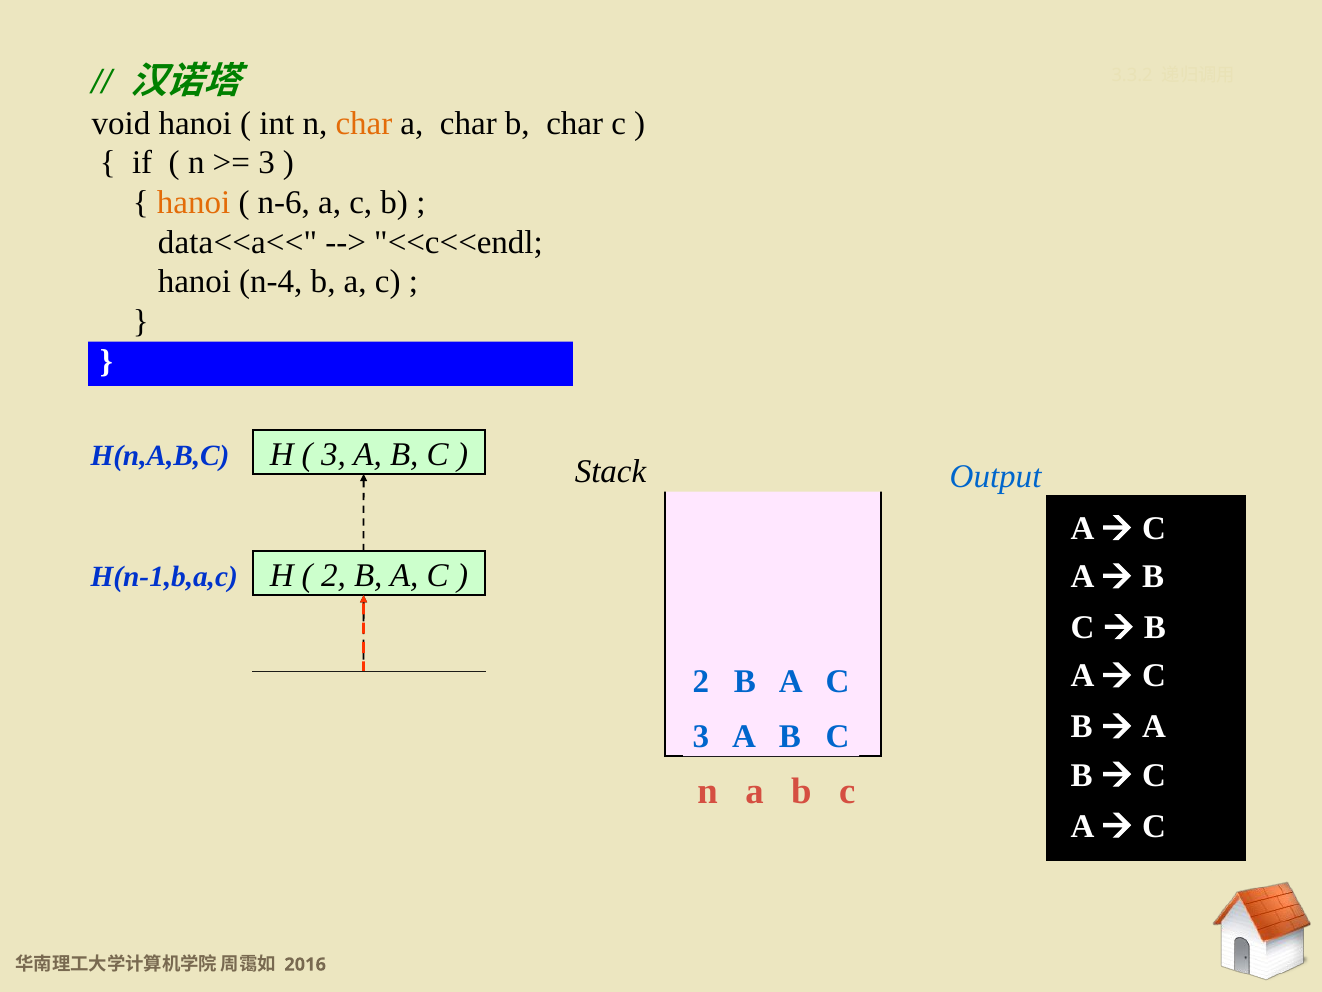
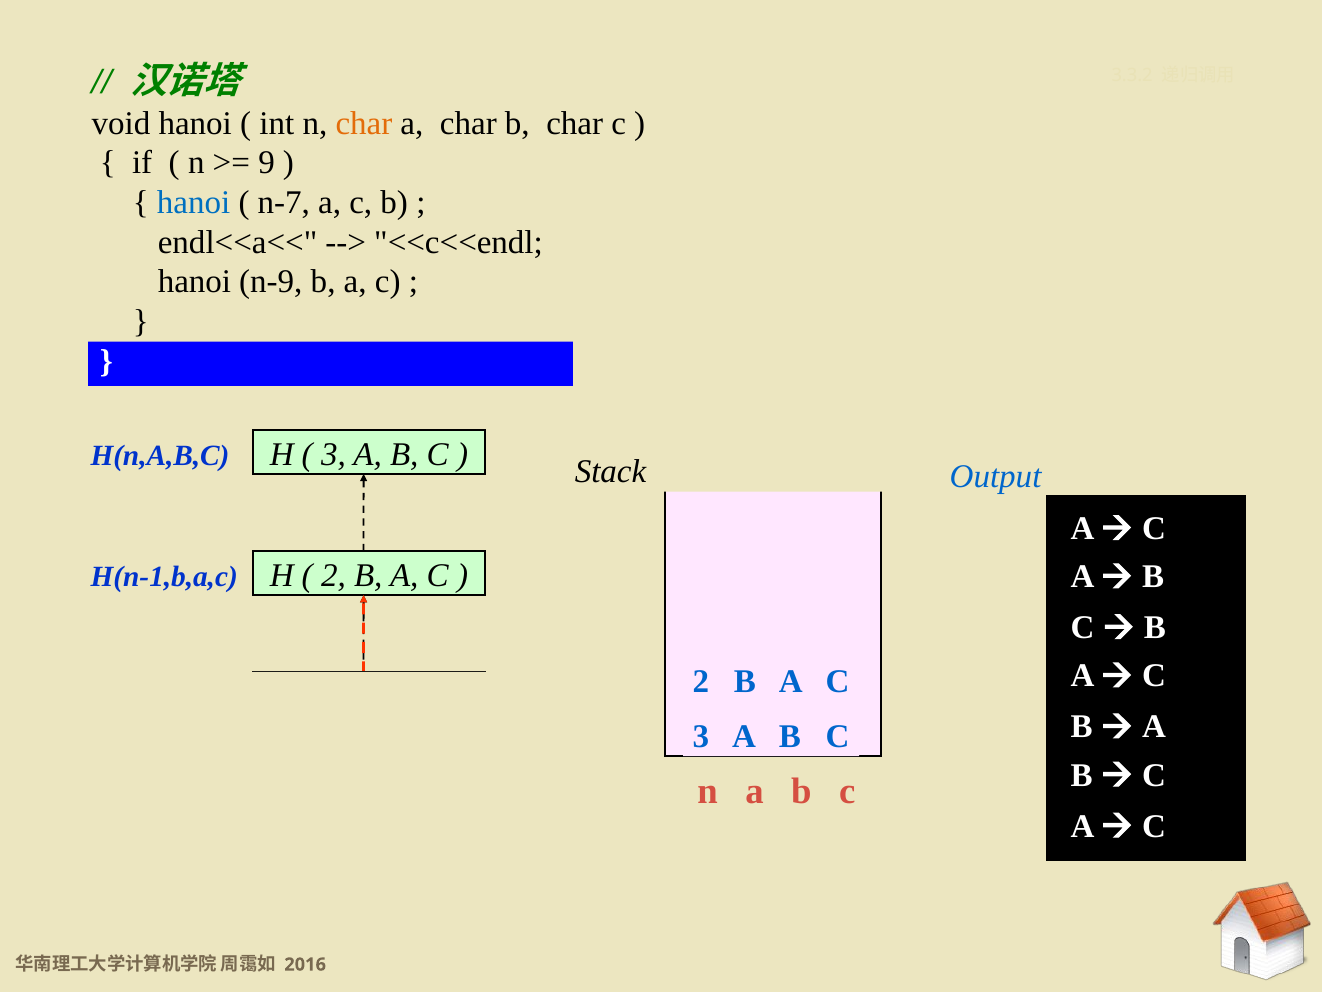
3 at (267, 163): 3 -> 9
hanoi at (194, 203) colour: orange -> blue
n-6: n-6 -> n-7
data<<a<<: data<<a<< -> endl<<a<<
n-4: n-4 -> n-9
